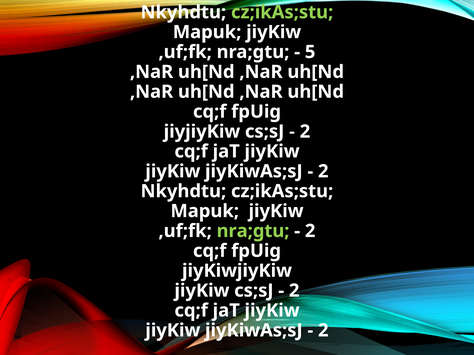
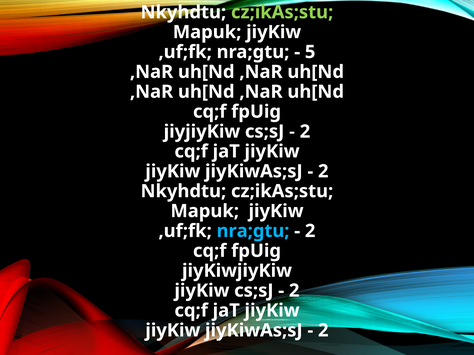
nra;gtu at (253, 231) colour: light green -> light blue
